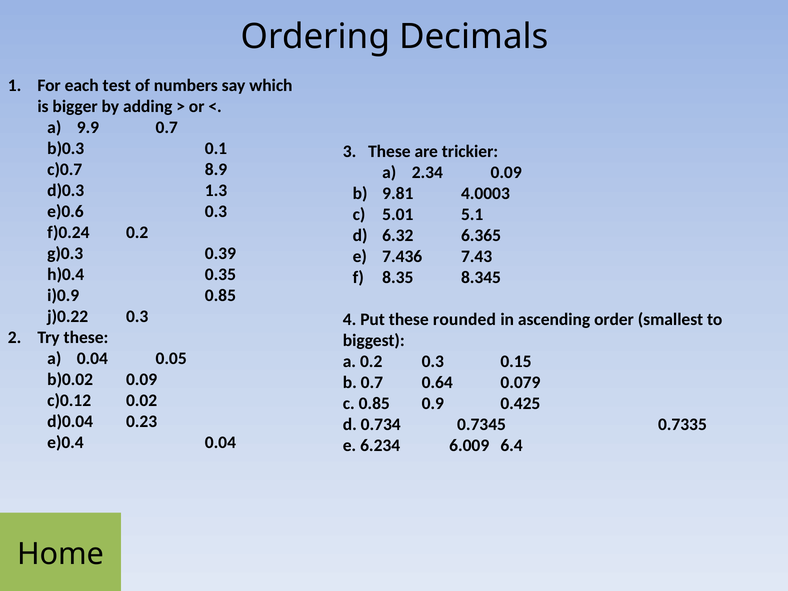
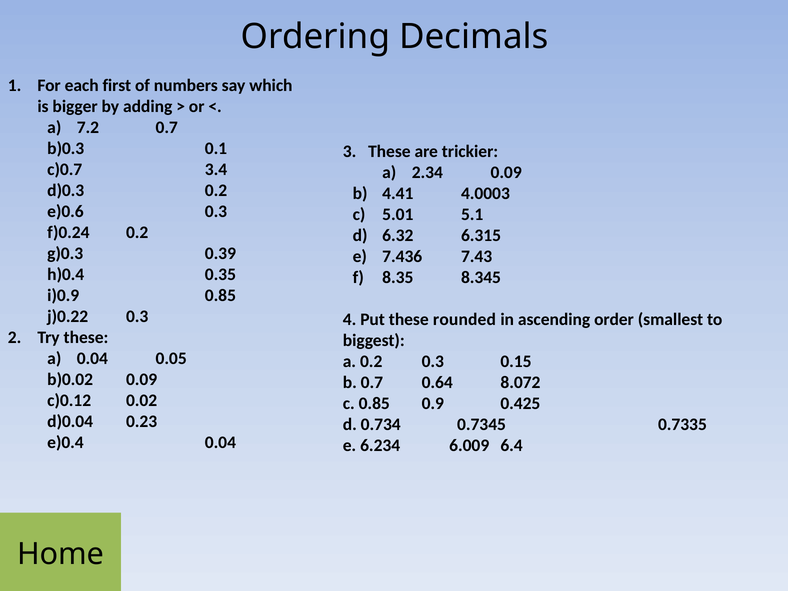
test: test -> first
9.9: 9.9 -> 7.2
8.9: 8.9 -> 3.4
1.3 at (216, 190): 1.3 -> 0.2
9.81: 9.81 -> 4.41
6.365: 6.365 -> 6.315
0.079: 0.079 -> 8.072
